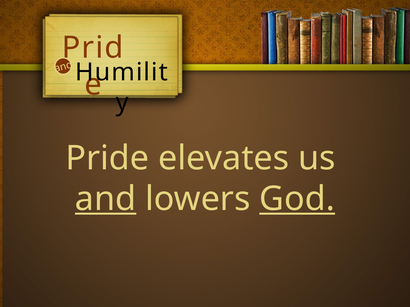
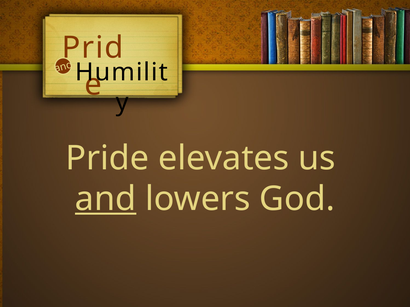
God underline: present -> none
